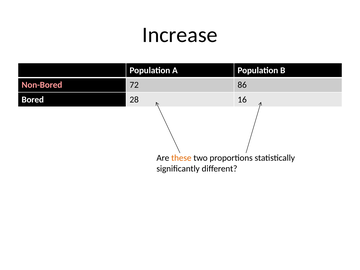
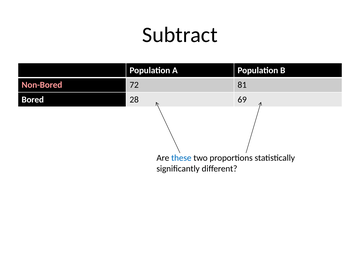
Increase: Increase -> Subtract
86: 86 -> 81
16: 16 -> 69
these colour: orange -> blue
